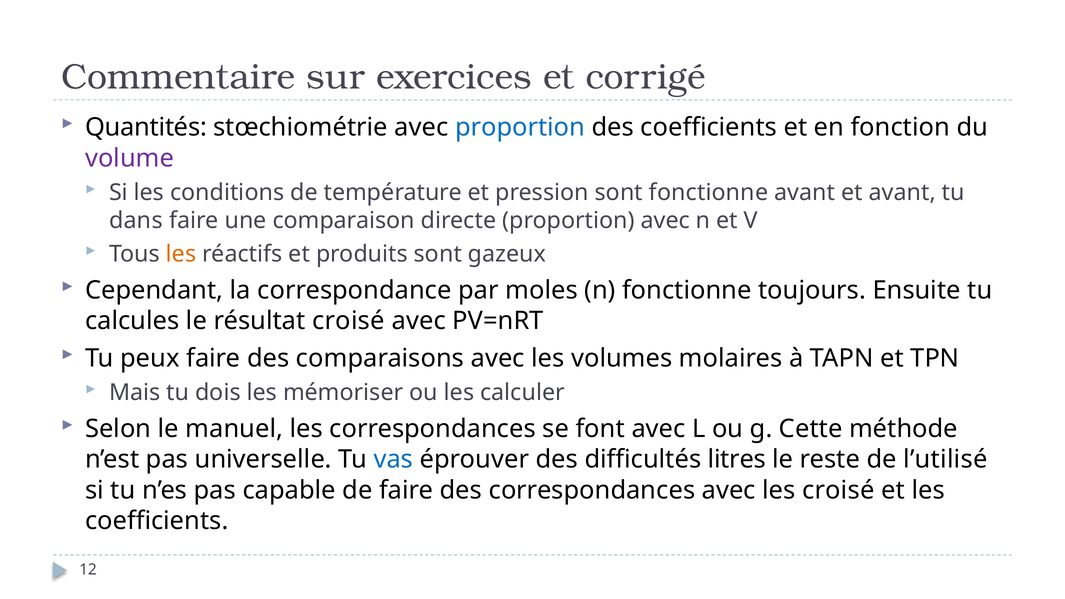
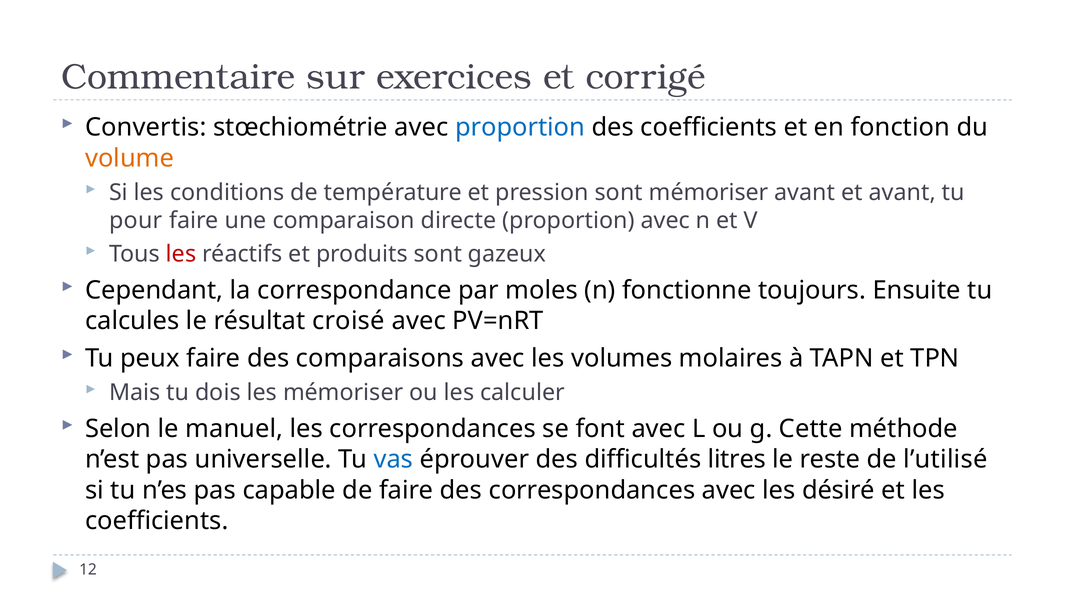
Quantités: Quantités -> Convertis
volume colour: purple -> orange
sont fonctionne: fonctionne -> mémoriser
dans: dans -> pour
les at (181, 254) colour: orange -> red
les croisé: croisé -> désiré
